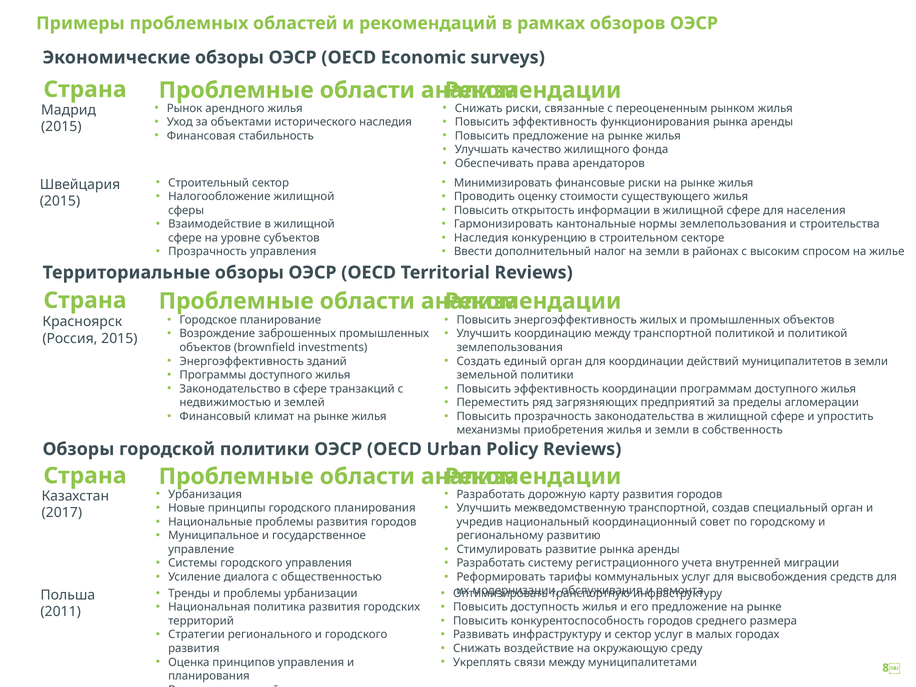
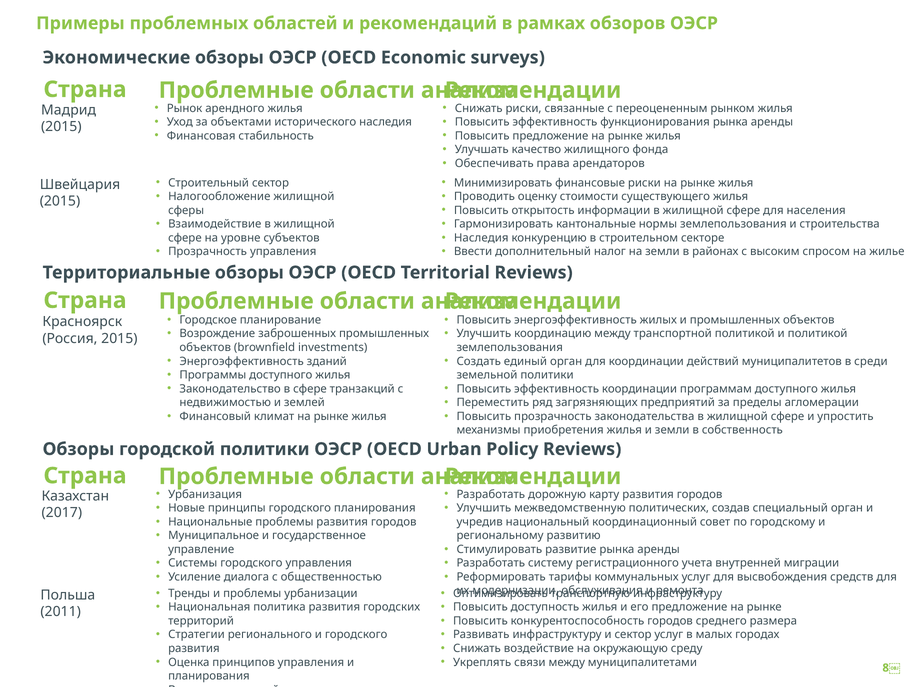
в земли: земли -> среди
межведомственную транспортной: транспортной -> политических
